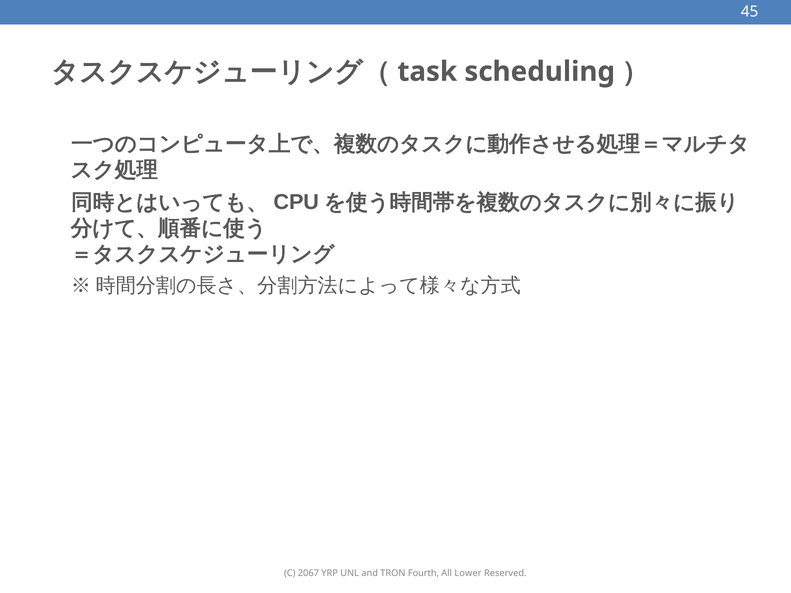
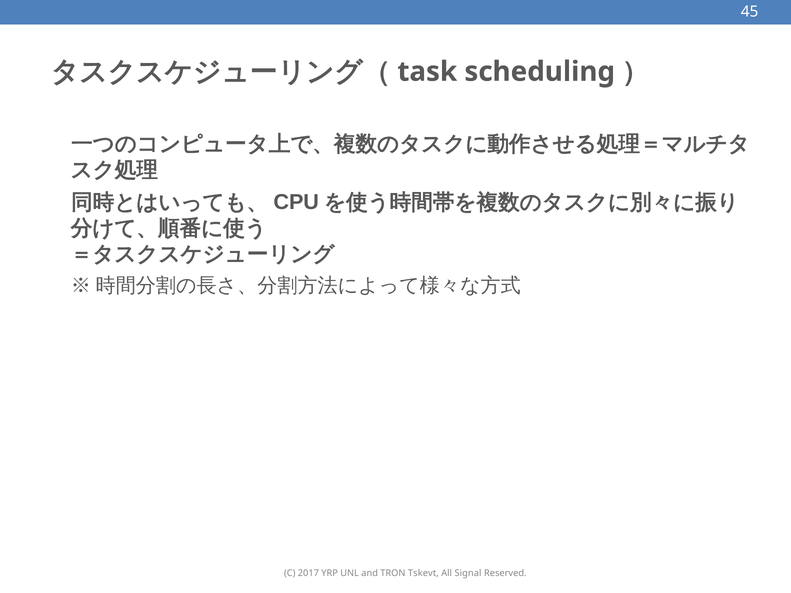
2067: 2067 -> 2017
Fourth: Fourth -> Tskevt
Lower: Lower -> Signal
